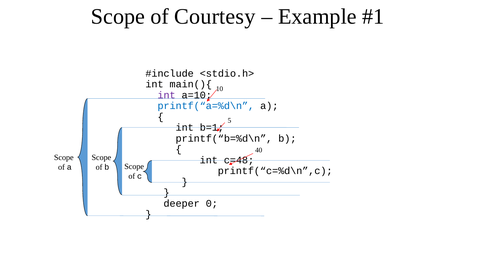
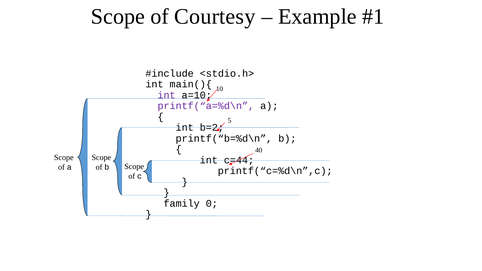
printf(“a=%d\n colour: blue -> purple
b=1: b=1 -> b=2
c=48: c=48 -> c=44
deeper: deeper -> family
